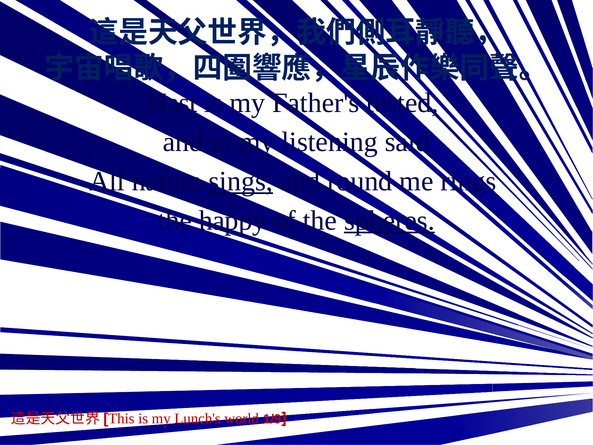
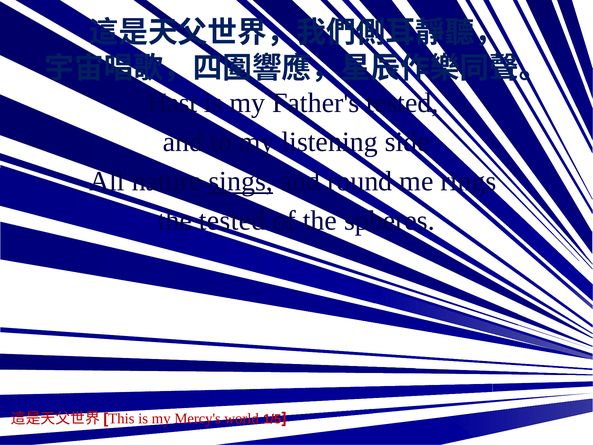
said: said -> side
the happy: happy -> tested
spheres underline: present -> none
Lunch's: Lunch's -> Mercy's
1/9: 1/9 -> 1/5
